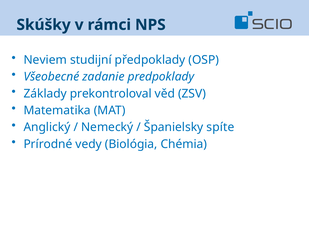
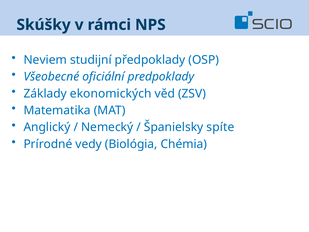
zadanie: zadanie -> oficiální
prekontroloval: prekontroloval -> ekonomických
